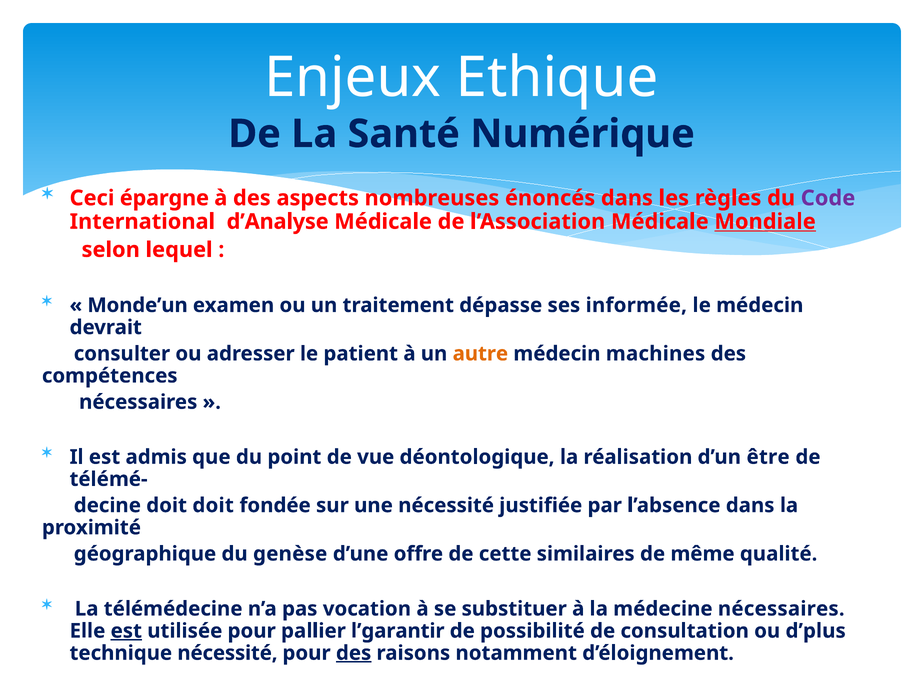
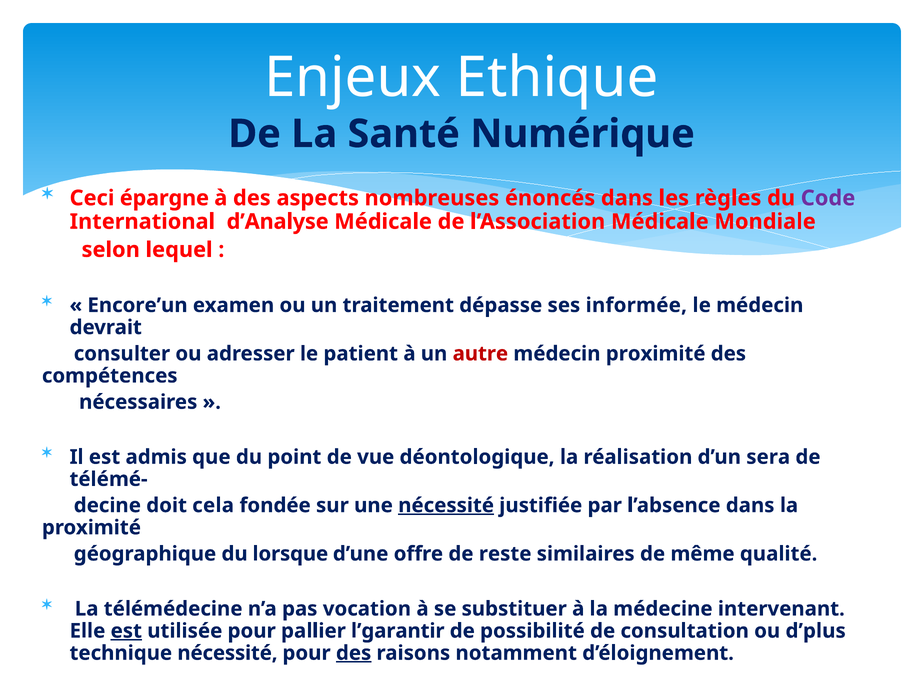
Mondiale underline: present -> none
Monde’un: Monde’un -> Encore’un
autre colour: orange -> red
médecin machines: machines -> proximité
être: être -> sera
doit doit: doit -> cela
nécessité at (446, 506) underline: none -> present
genèse: genèse -> lorsque
cette: cette -> reste
médecine nécessaires: nécessaires -> intervenant
